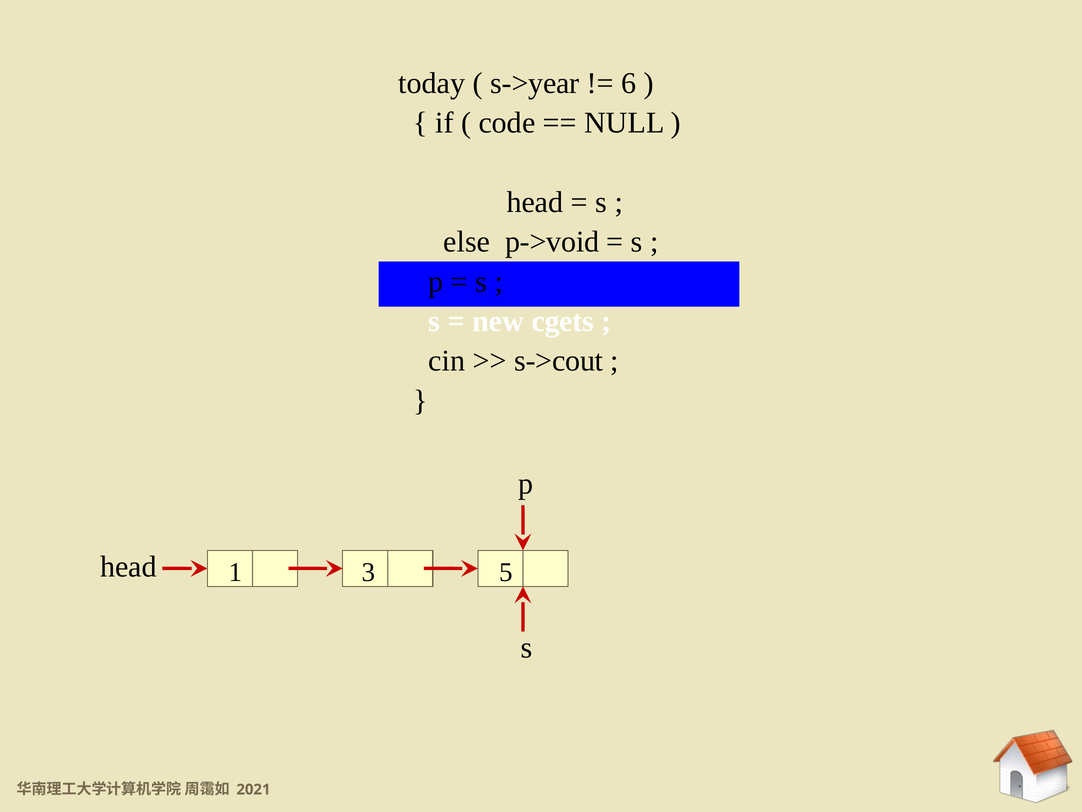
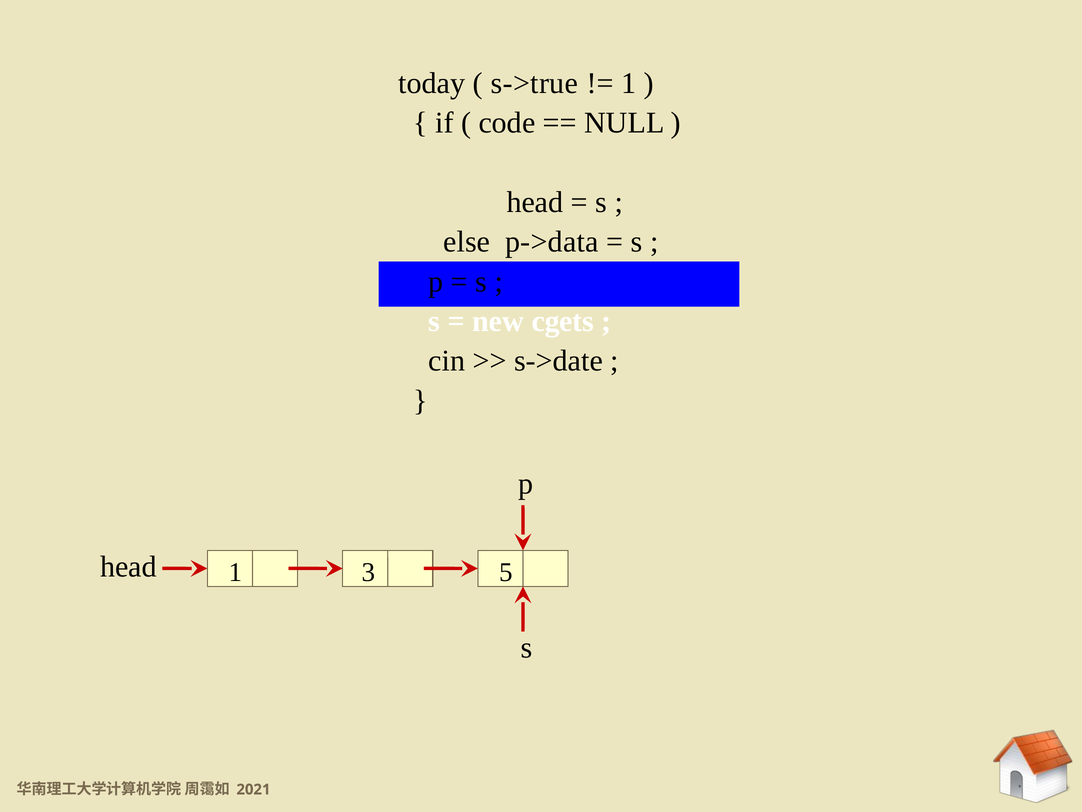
s->year: s->year -> s->true
6 at (629, 83): 6 -> 1
p->void: p->void -> p->data
s->cout: s->cout -> s->date
